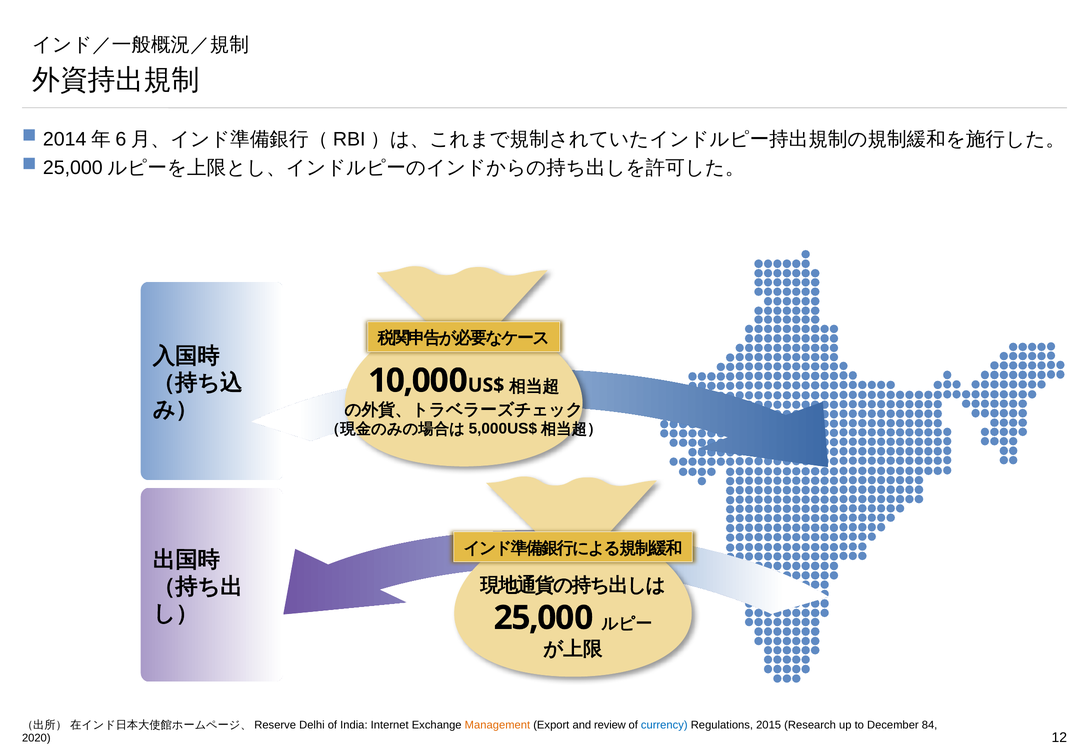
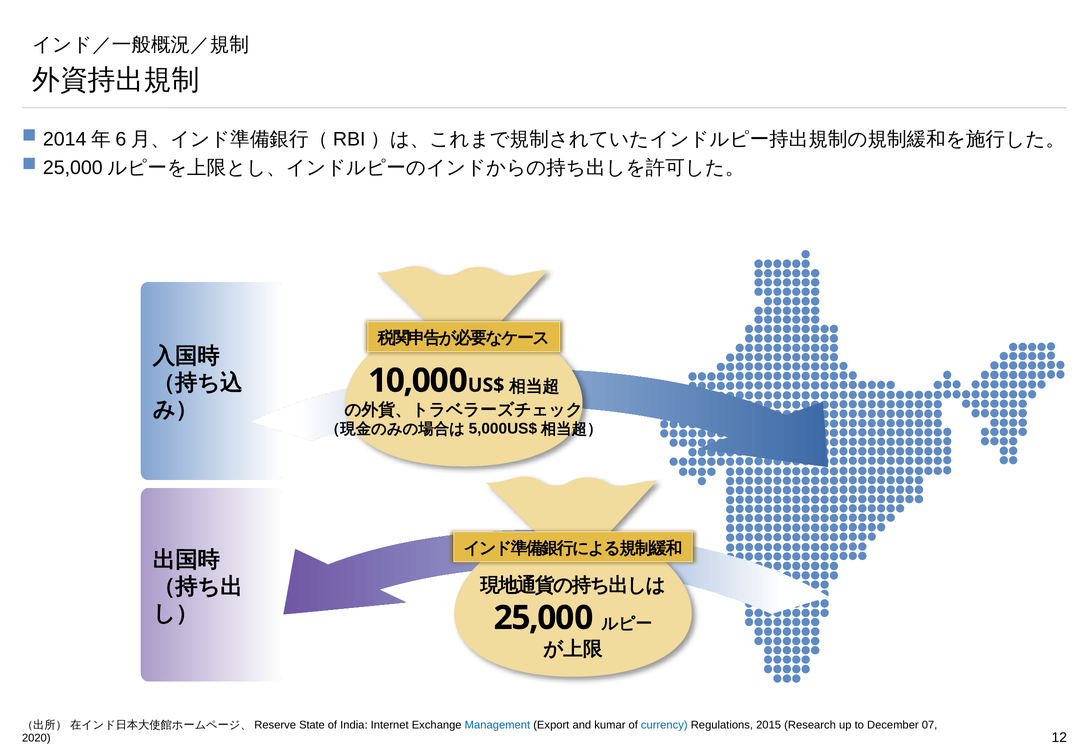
Delhi: Delhi -> State
Management colour: orange -> blue
review: review -> kumar
84: 84 -> 07
